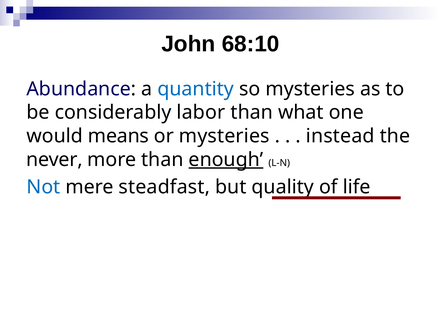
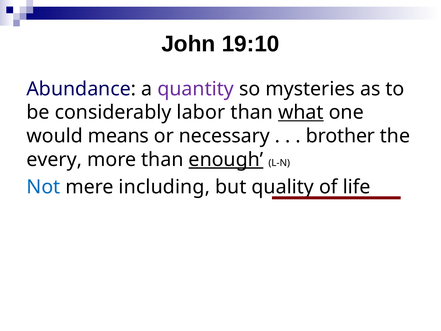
68:10: 68:10 -> 19:10
quantity colour: blue -> purple
what underline: none -> present
or mysteries: mysteries -> necessary
instead: instead -> brother
never: never -> every
steadfast: steadfast -> including
